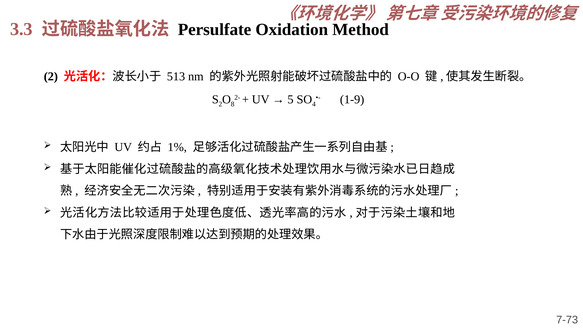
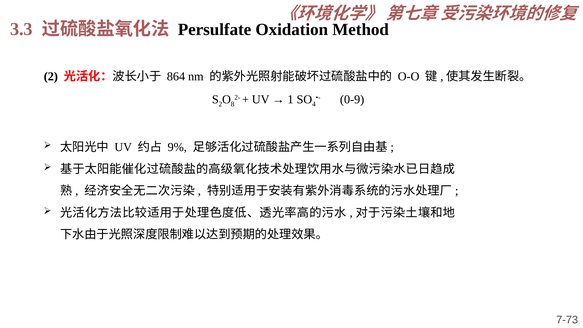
513: 513 -> 864
5: 5 -> 1
1-9: 1-9 -> 0-9
1%: 1% -> 9%
